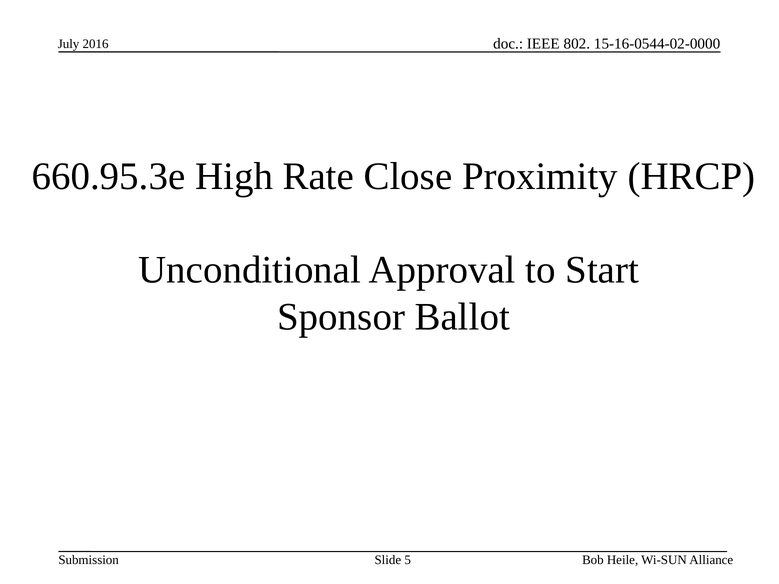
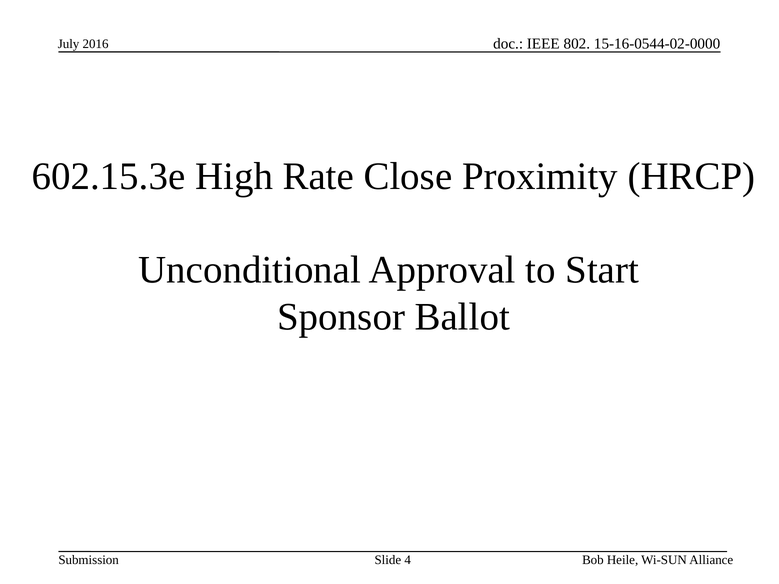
660.95.3e: 660.95.3e -> 602.15.3e
5: 5 -> 4
